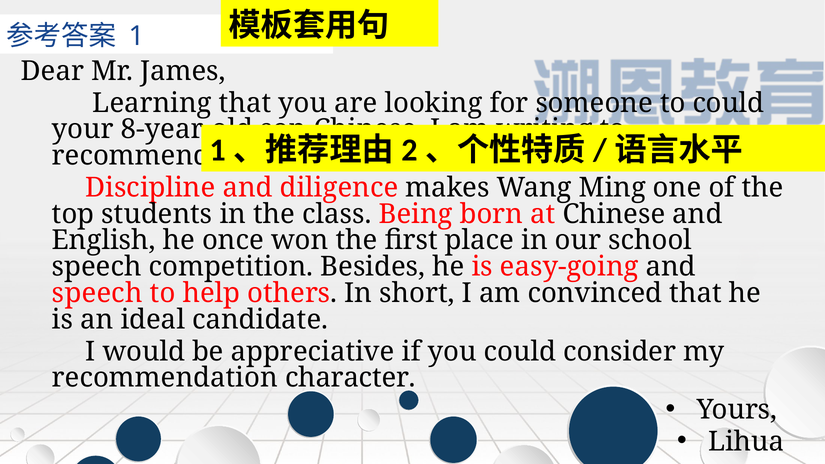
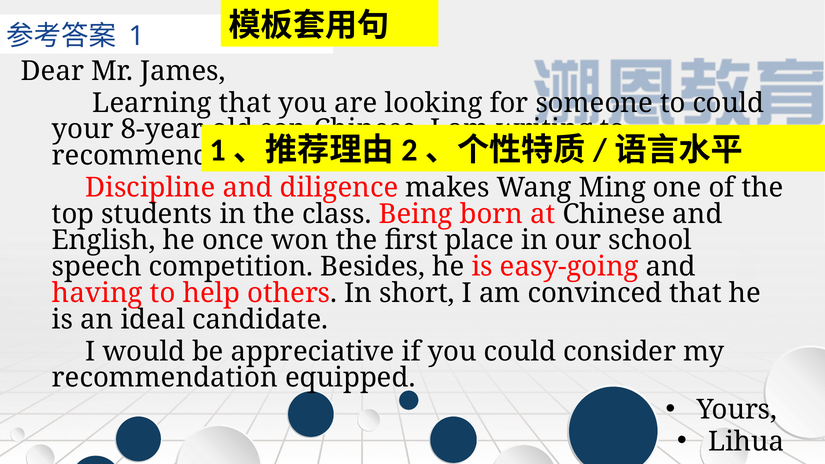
speech at (97, 293): speech -> having
character: character -> equipped
